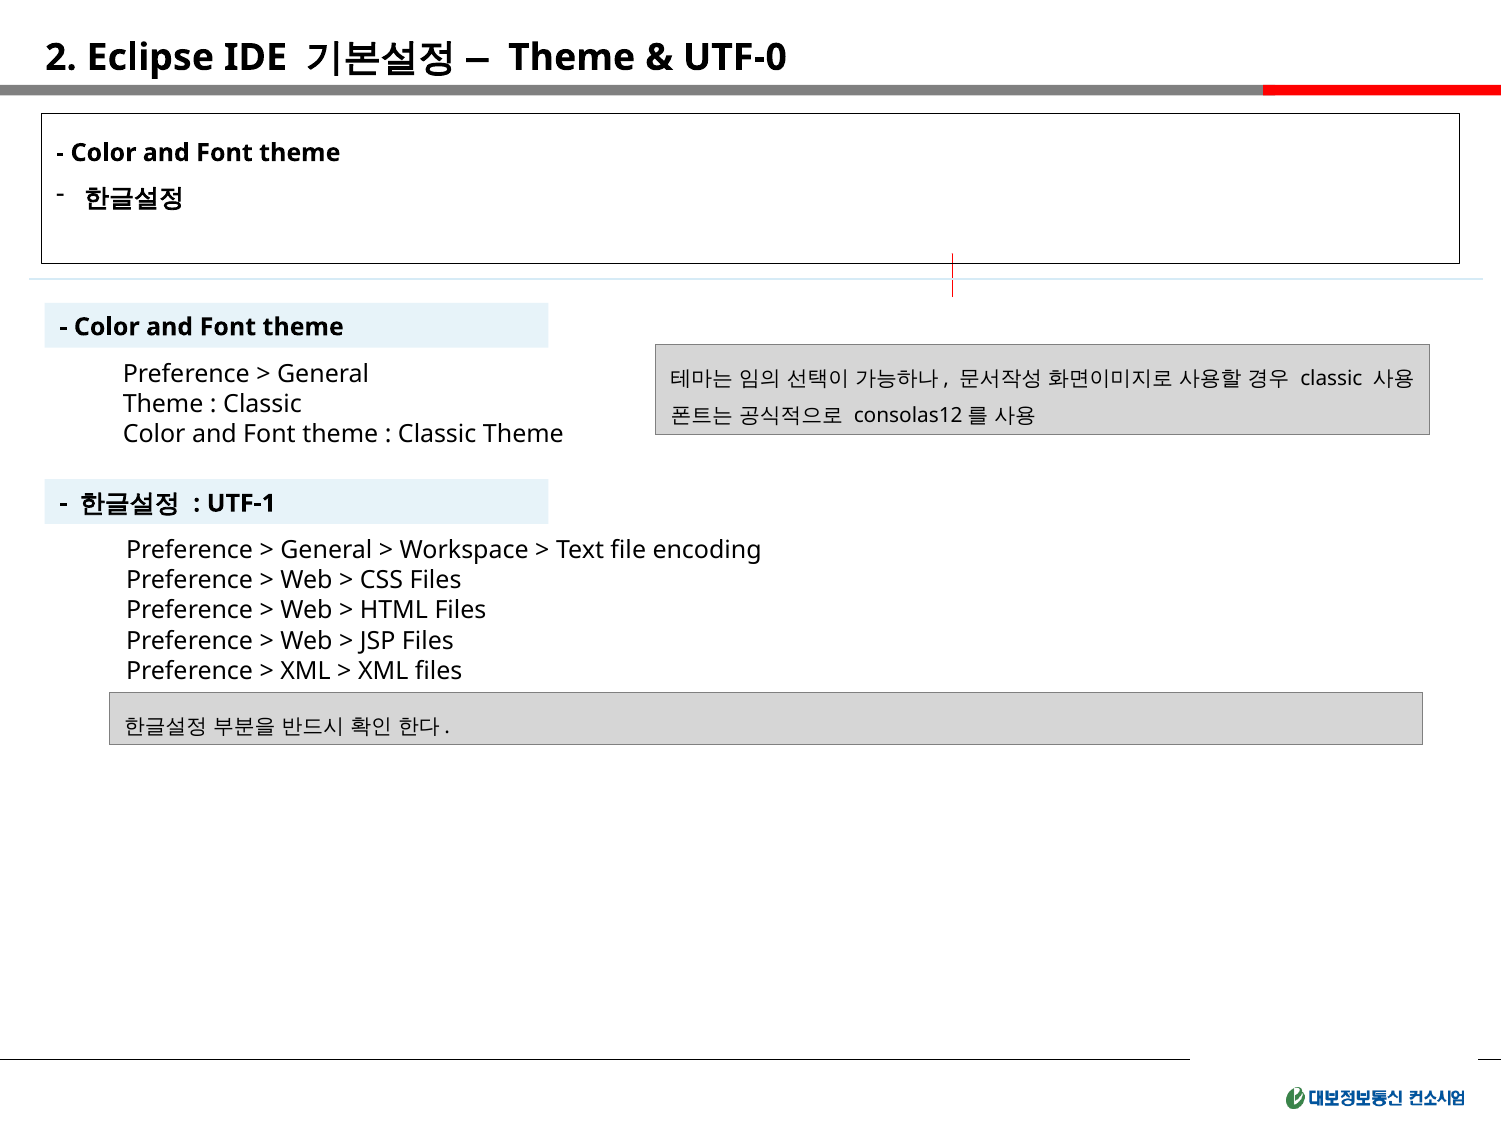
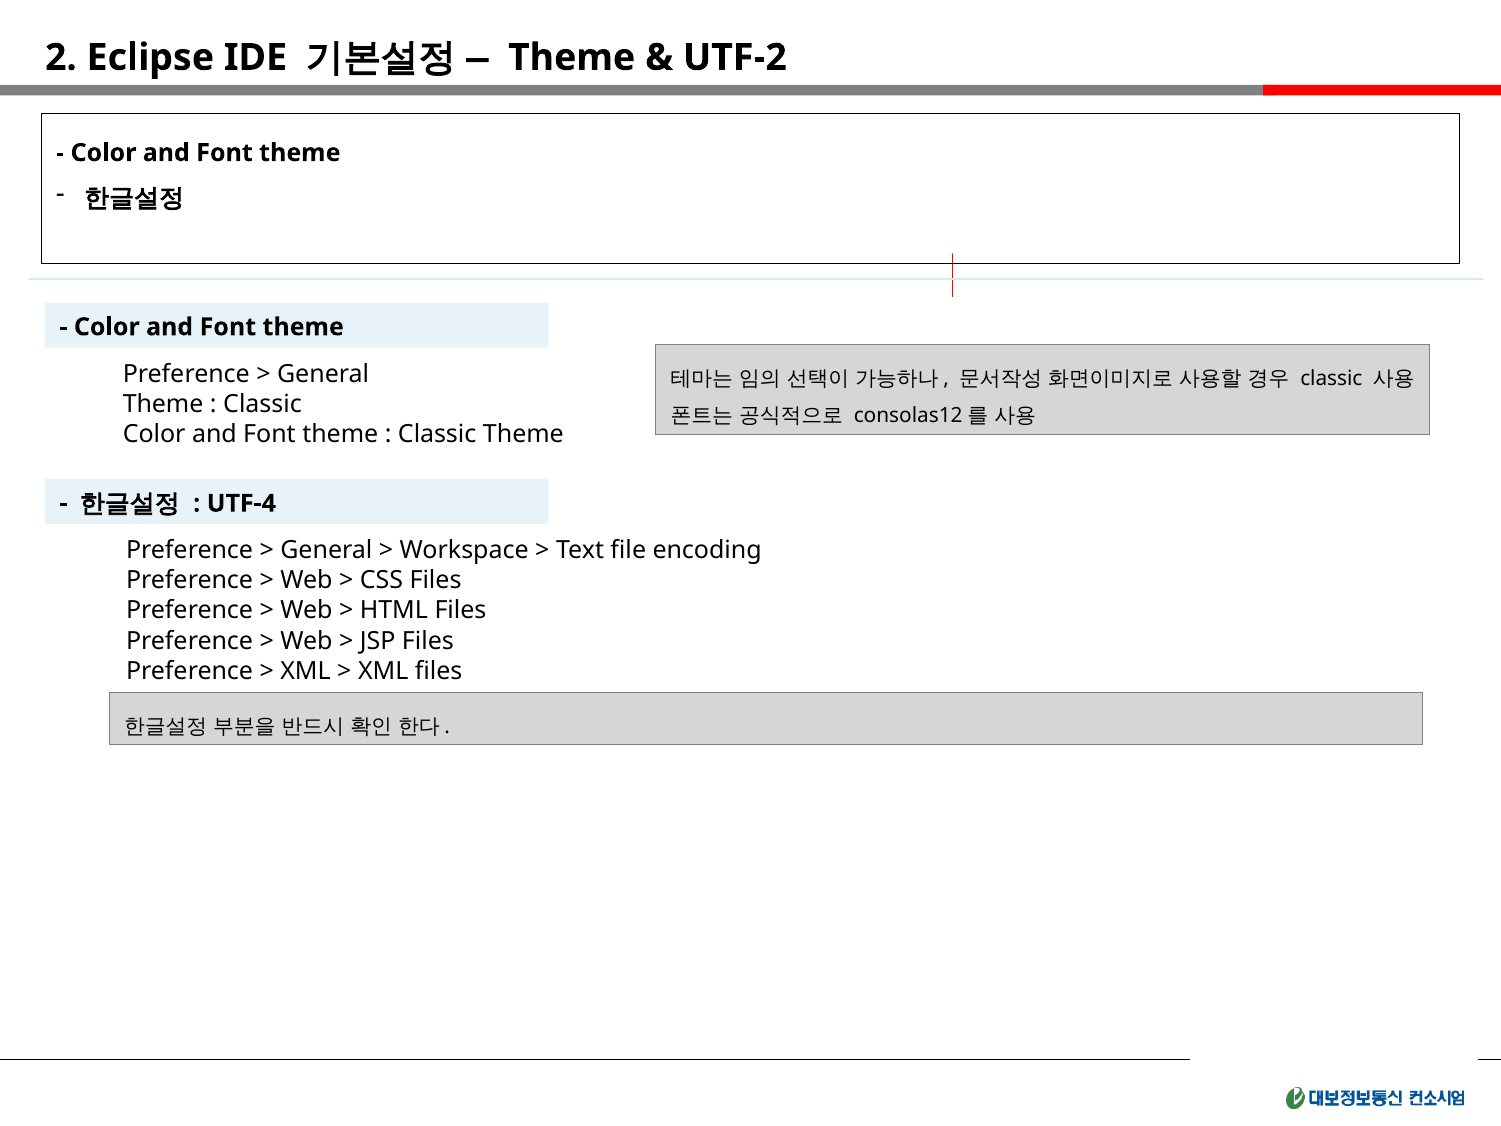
UTF-0: UTF-0 -> UTF-2
UTF-1: UTF-1 -> UTF-4
